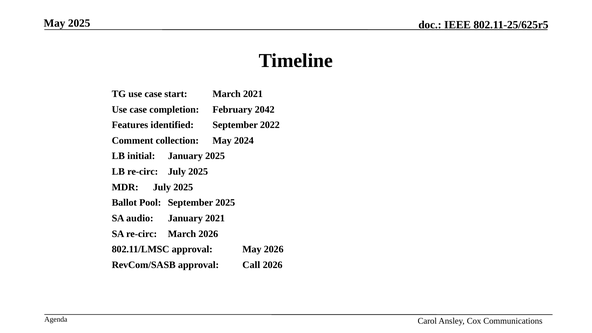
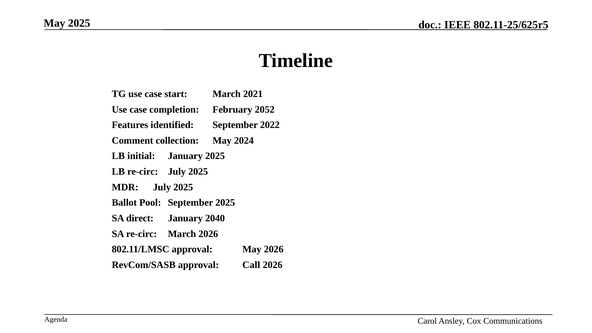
2042: 2042 -> 2052
audio: audio -> direct
January 2021: 2021 -> 2040
